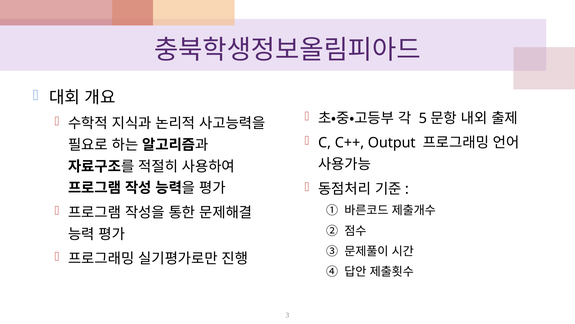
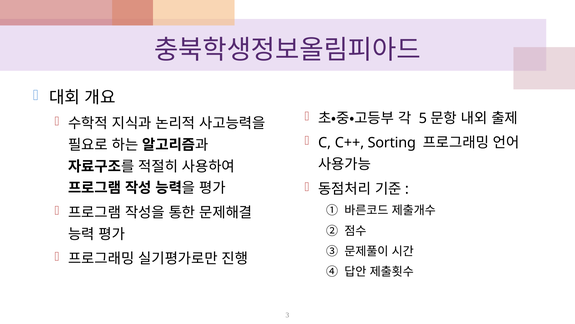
Output: Output -> Sorting
